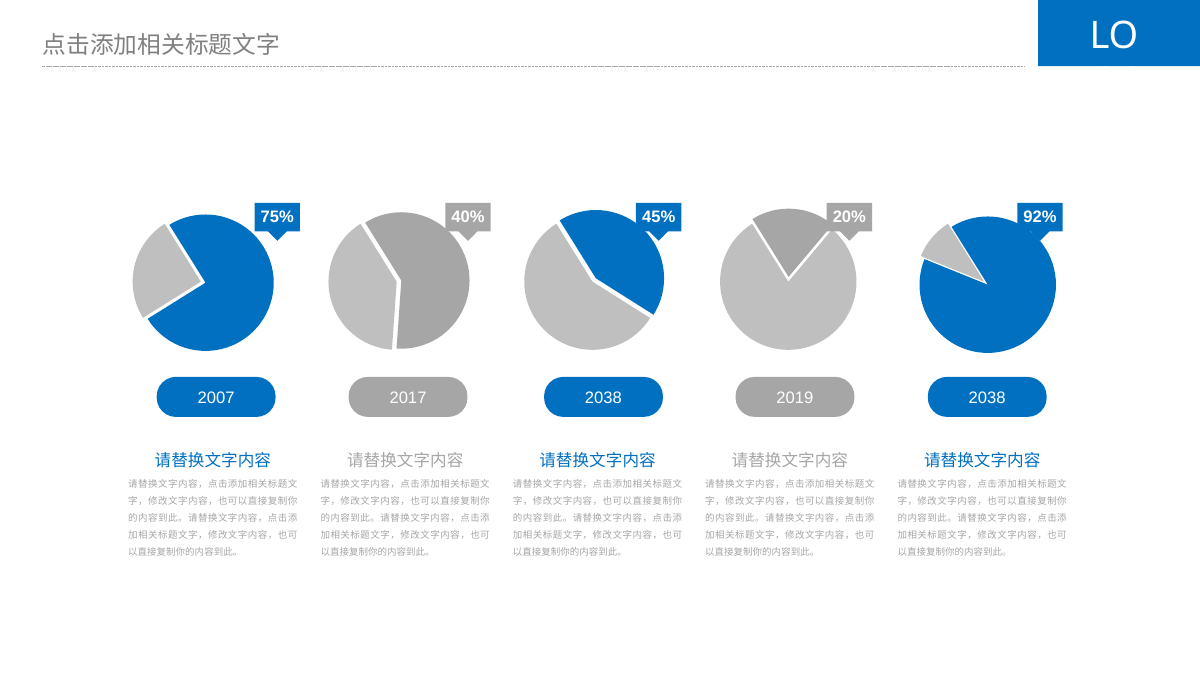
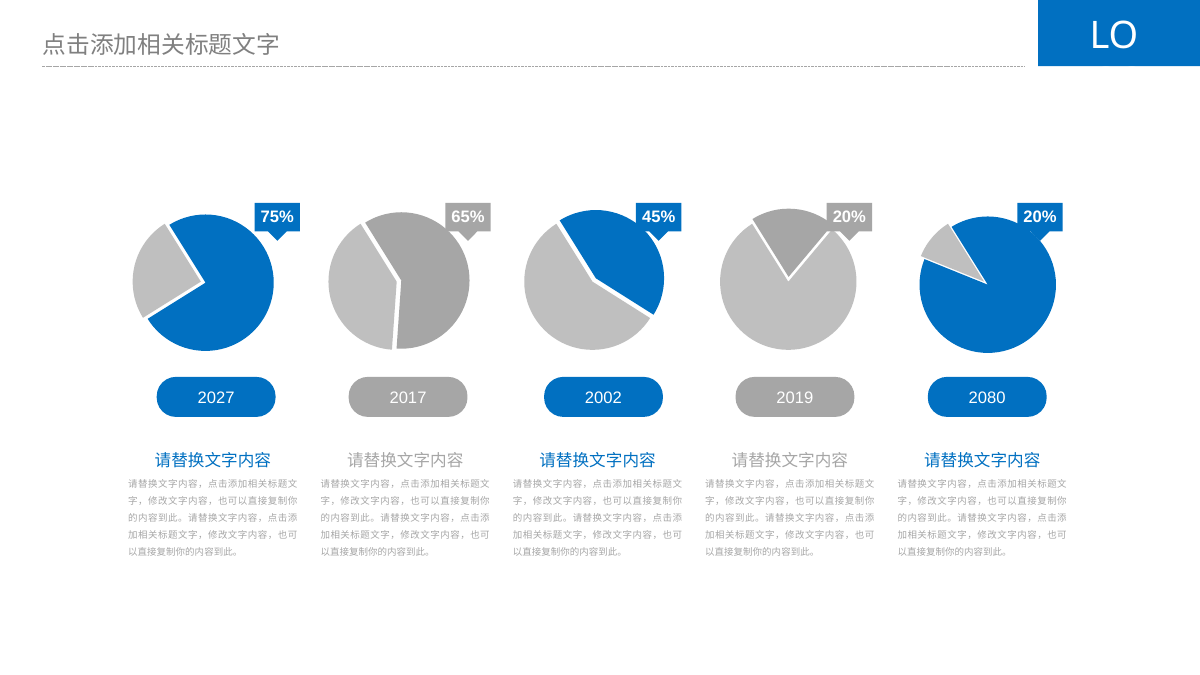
40%: 40% -> 65%
45% 92%: 92% -> 20%
2007: 2007 -> 2027
2017 2038: 2038 -> 2002
2019 2038: 2038 -> 2080
